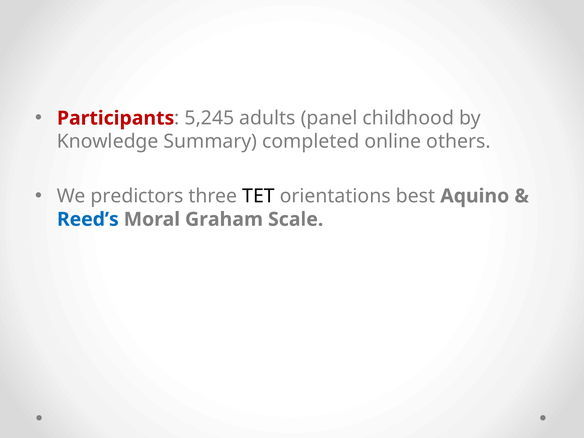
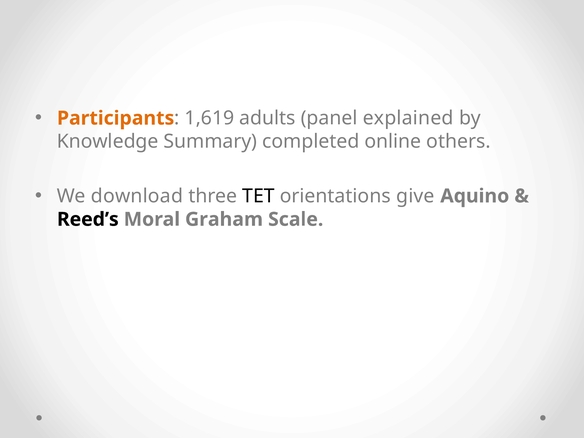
Participants colour: red -> orange
5,245: 5,245 -> 1,619
childhood: childhood -> explained
predictors: predictors -> download
best: best -> give
Reed’s colour: blue -> black
